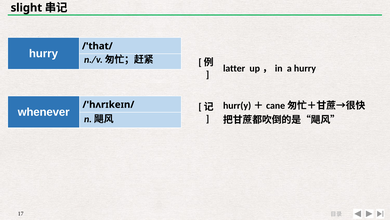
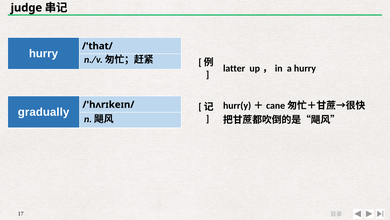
slight: slight -> judge
whenever: whenever -> gradually
